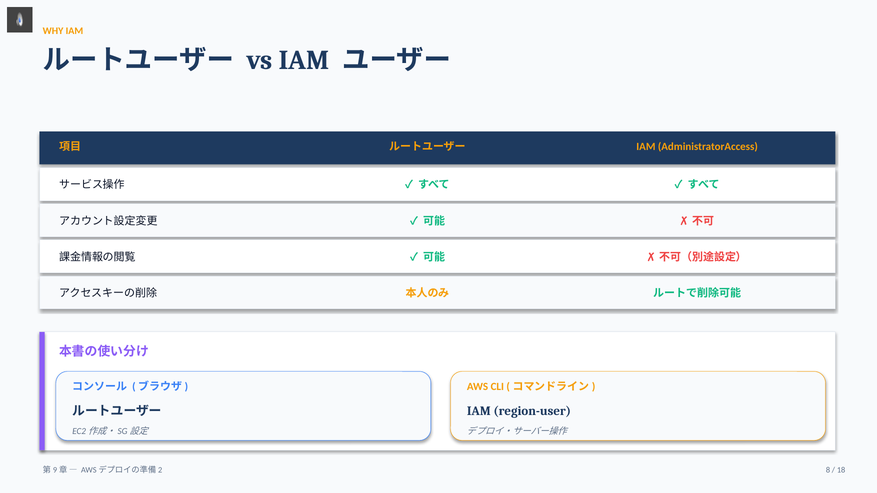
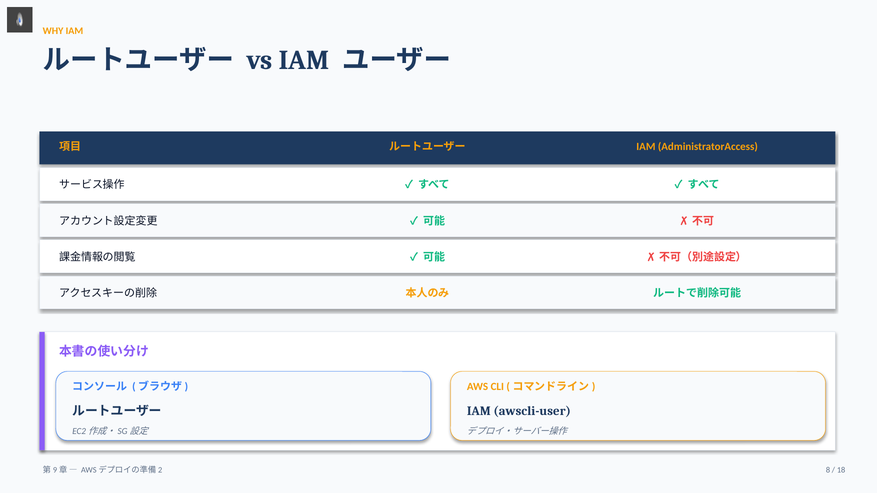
region-user: region-user -> awscli-user
